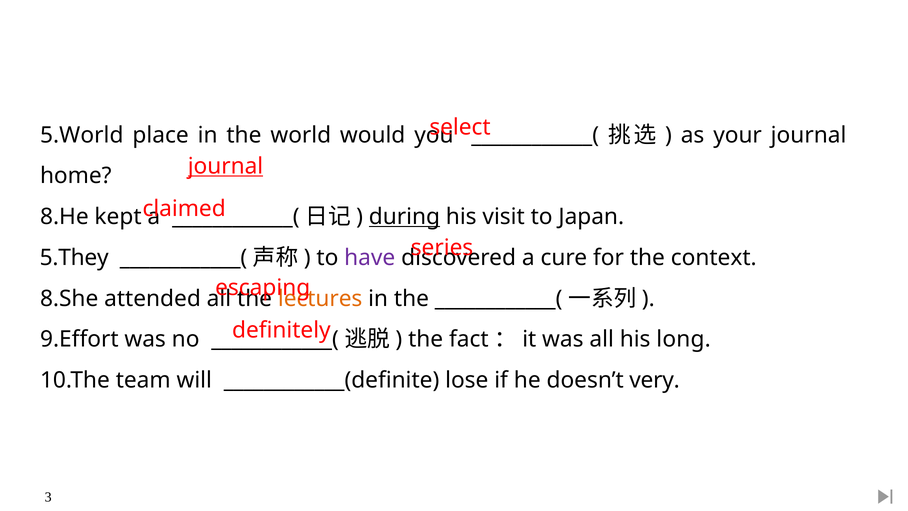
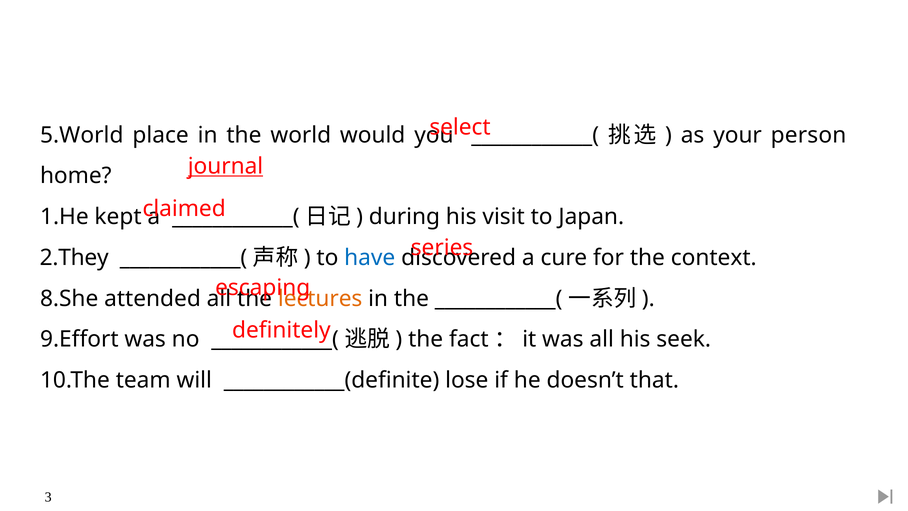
your journal: journal -> person
8.He: 8.He -> 1.He
during underline: present -> none
5.They: 5.They -> 2.They
have colour: purple -> blue
long: long -> seek
very: very -> that
